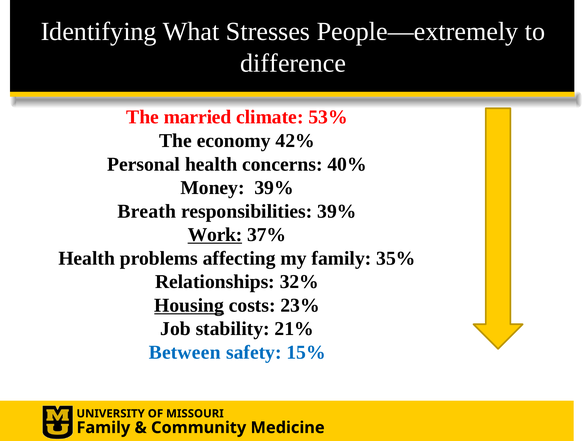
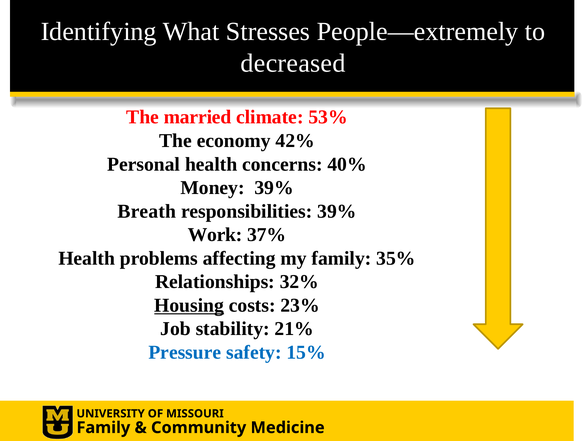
difference: difference -> decreased
Work underline: present -> none
Between: Between -> Pressure
